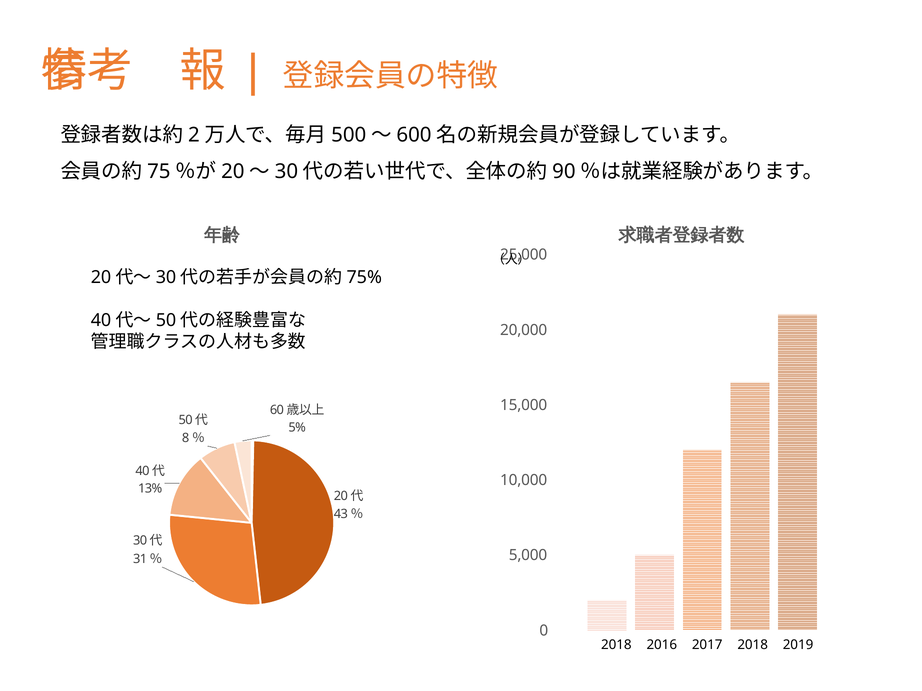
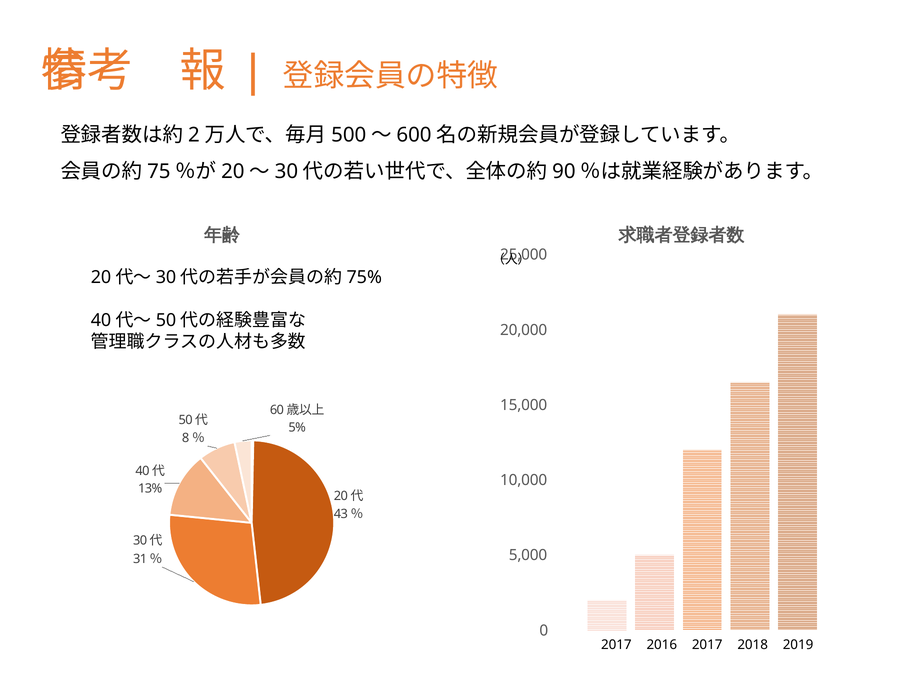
2018 at (616, 645): 2018 -> 2017
